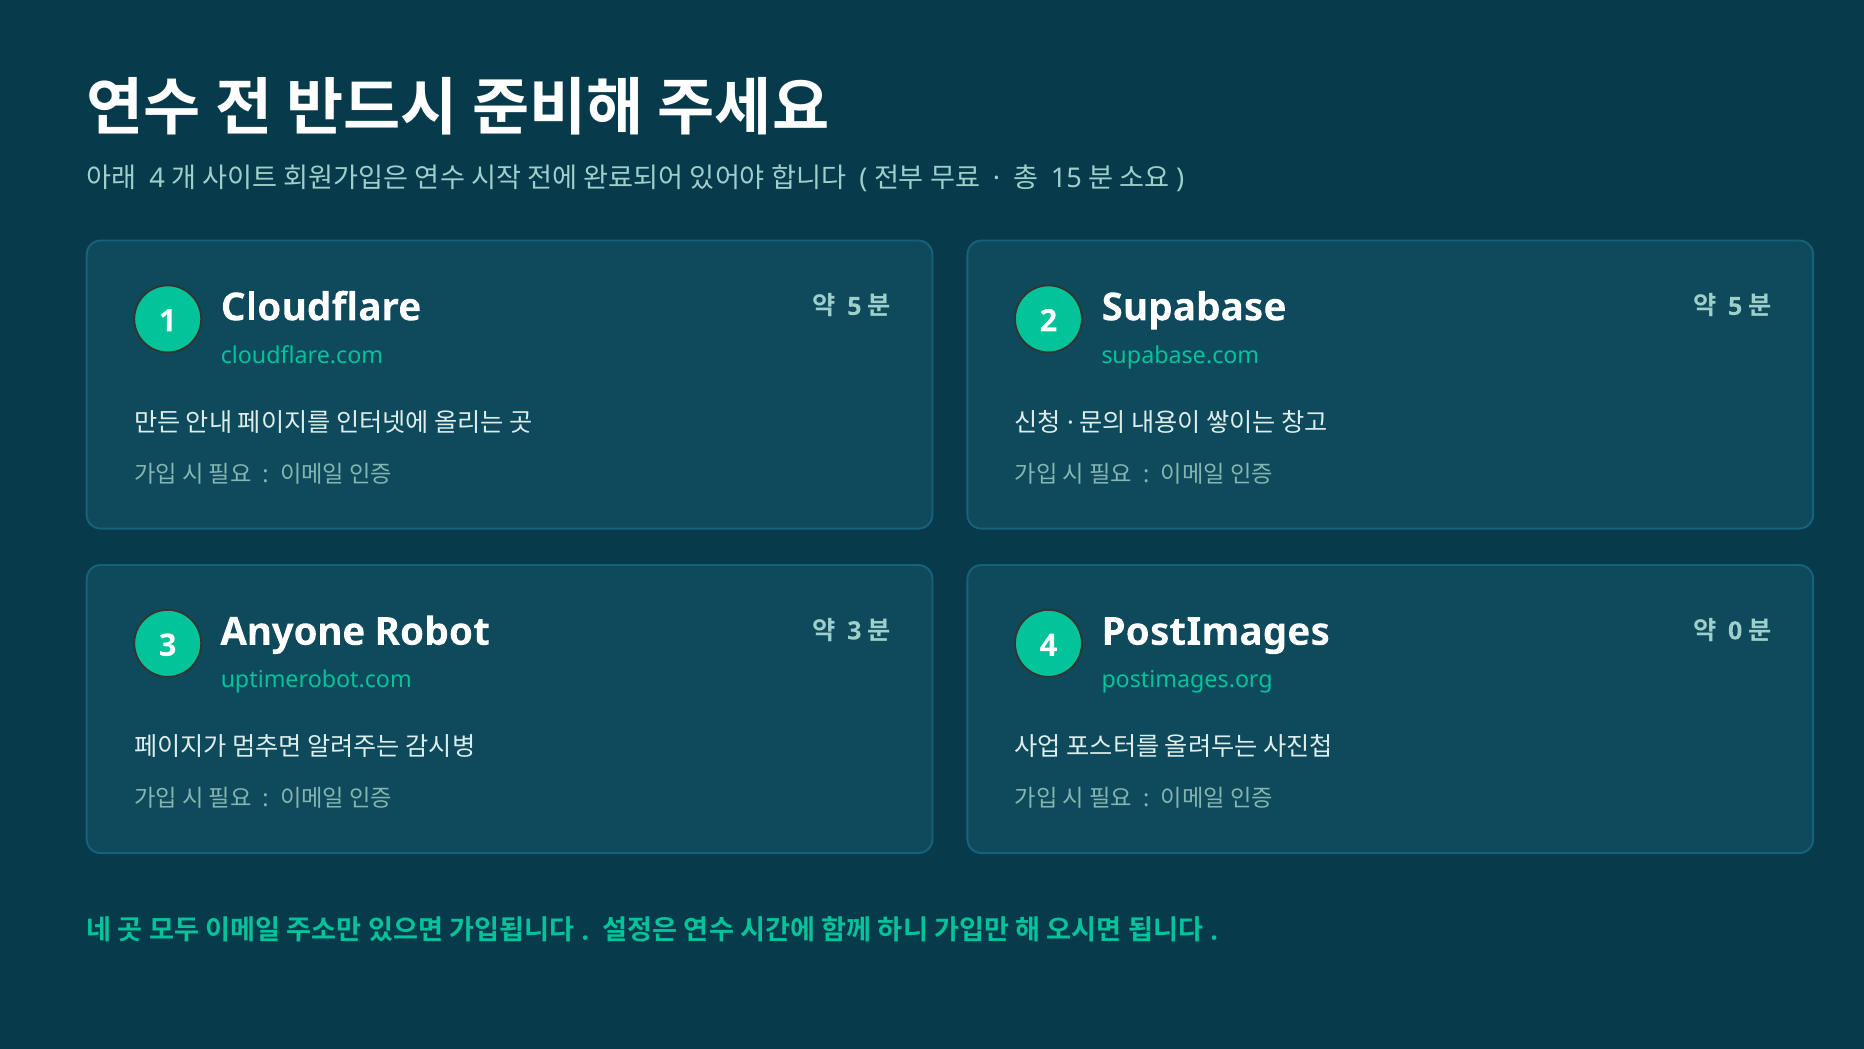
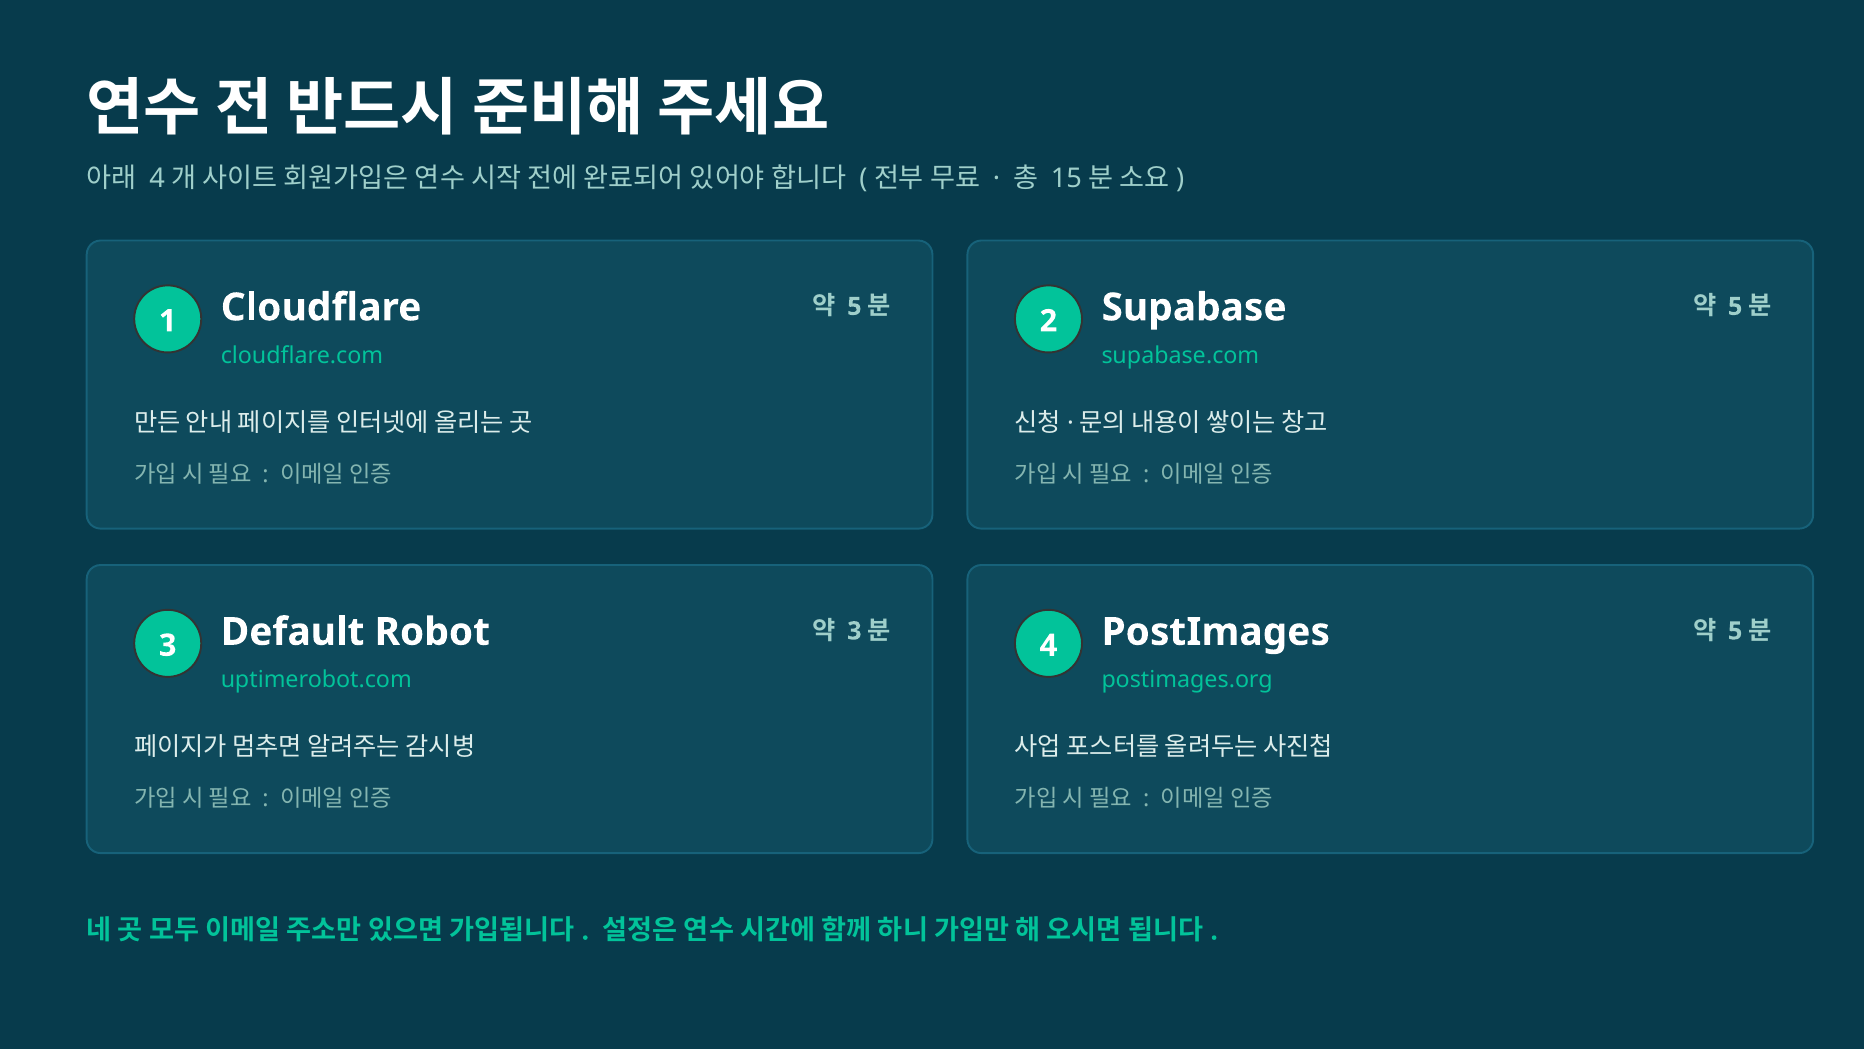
0 at (1735, 631): 0 -> 5
Anyone: Anyone -> Default
